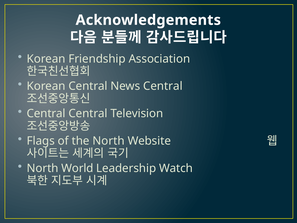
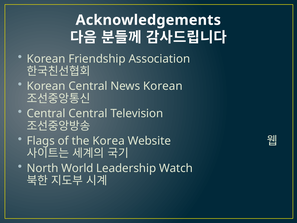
News Central: Central -> Korean
the North: North -> Korea
